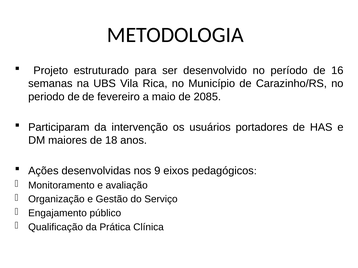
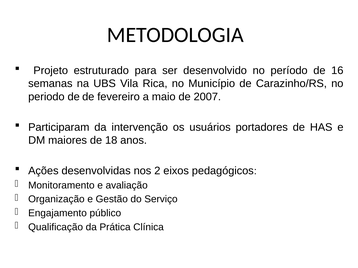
2085: 2085 -> 2007
9: 9 -> 2
